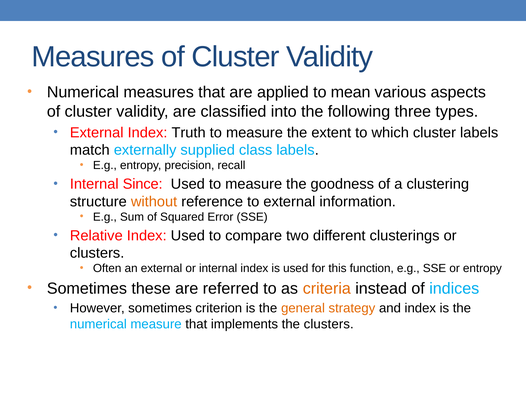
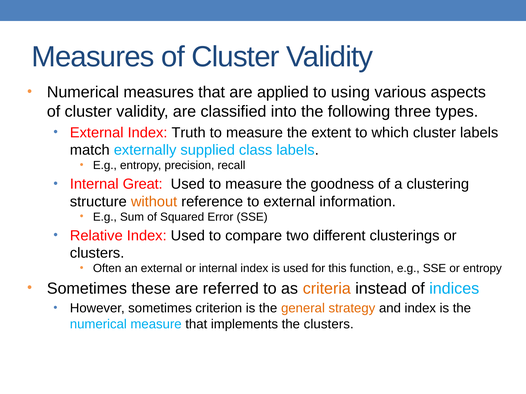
mean: mean -> using
Since: Since -> Great
